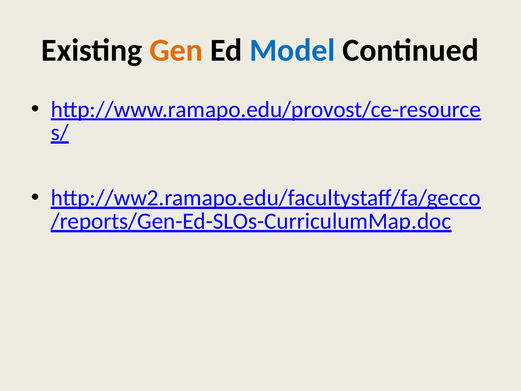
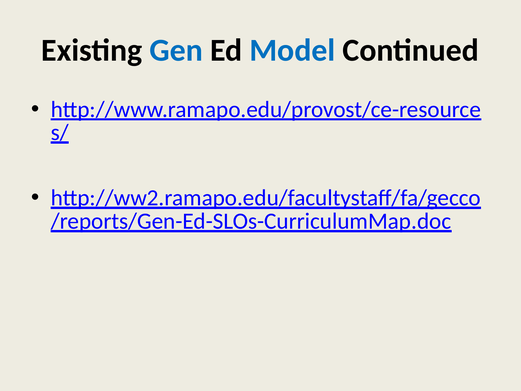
Gen colour: orange -> blue
